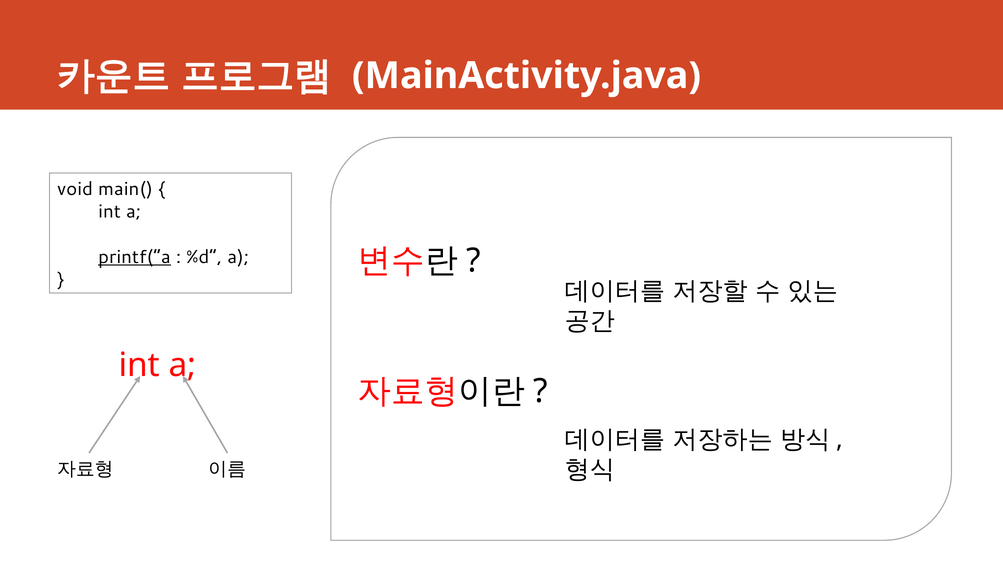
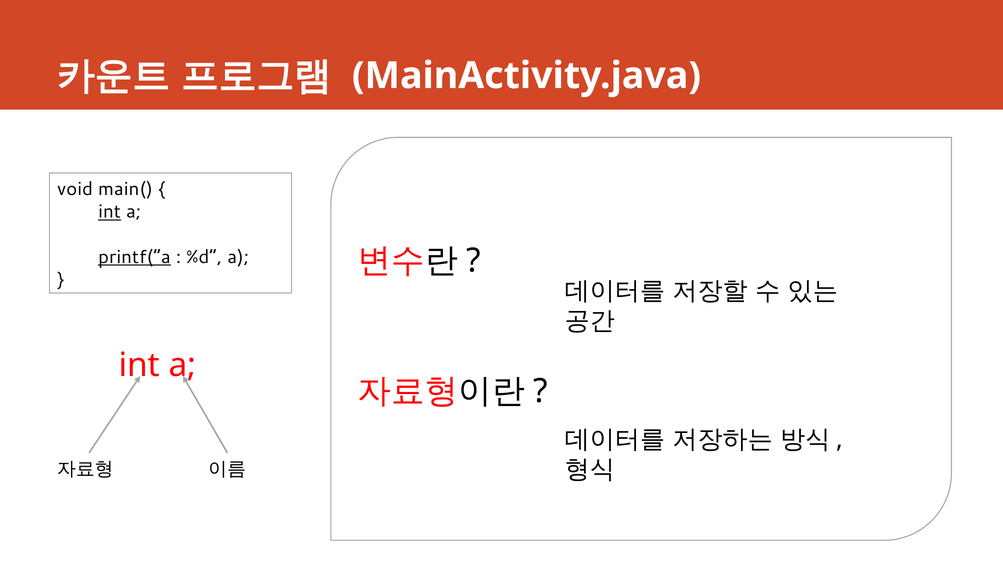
int at (110, 212) underline: none -> present
